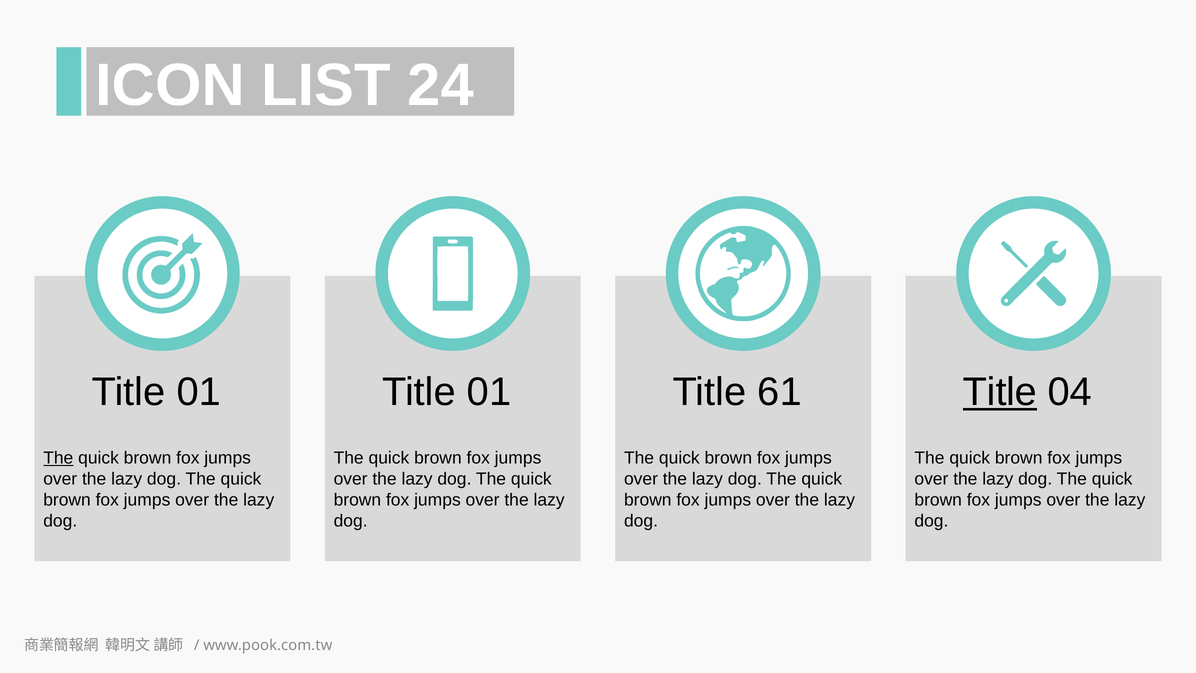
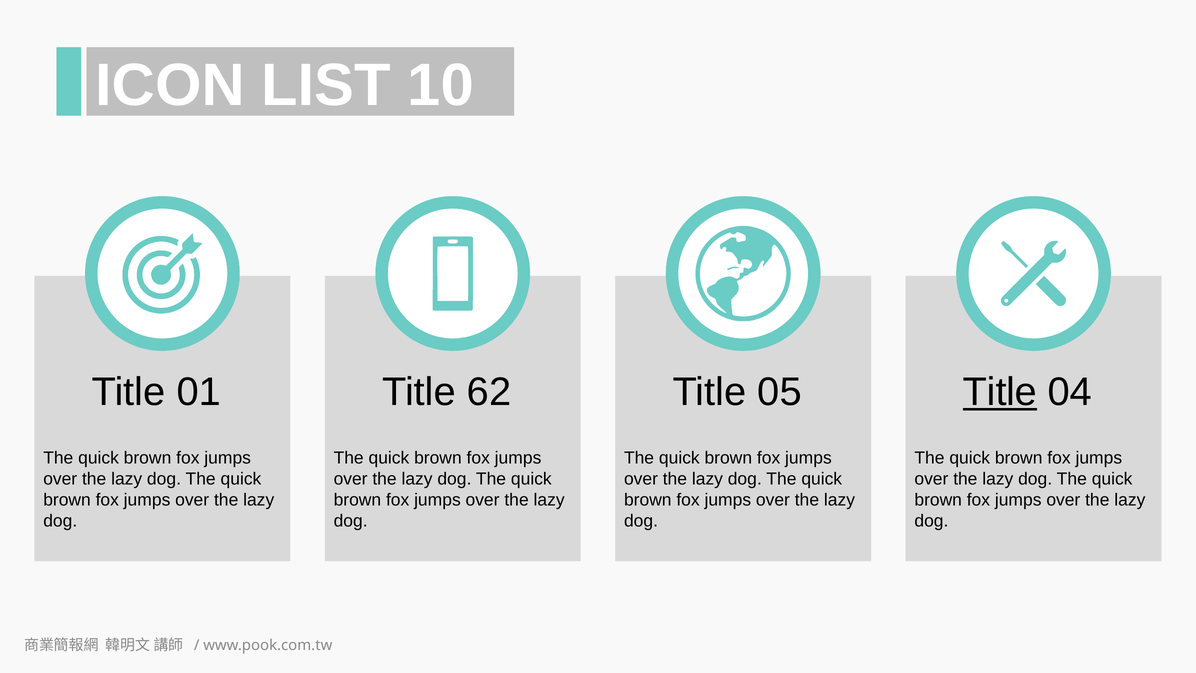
24: 24 -> 10
01 at (489, 392): 01 -> 62
61: 61 -> 05
The at (58, 458) underline: present -> none
